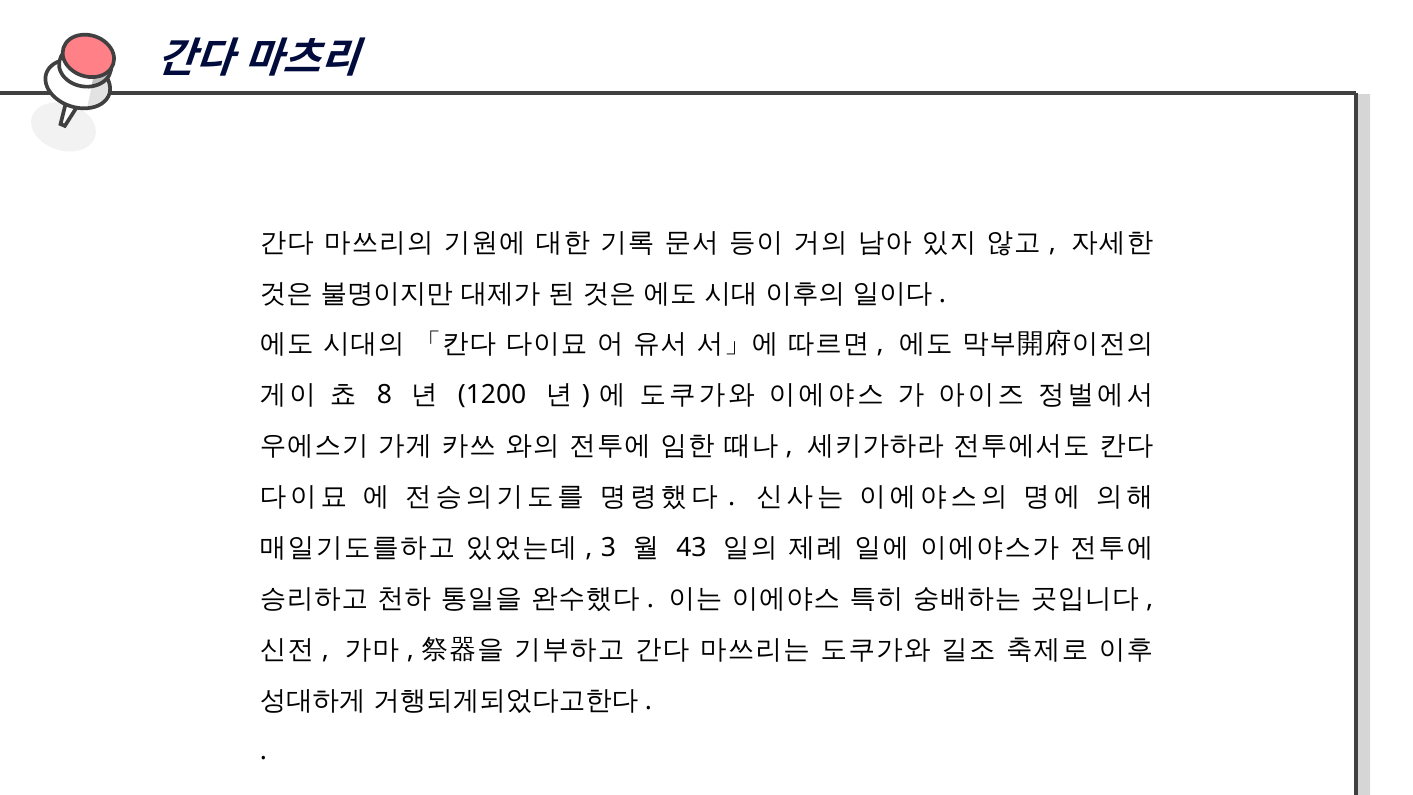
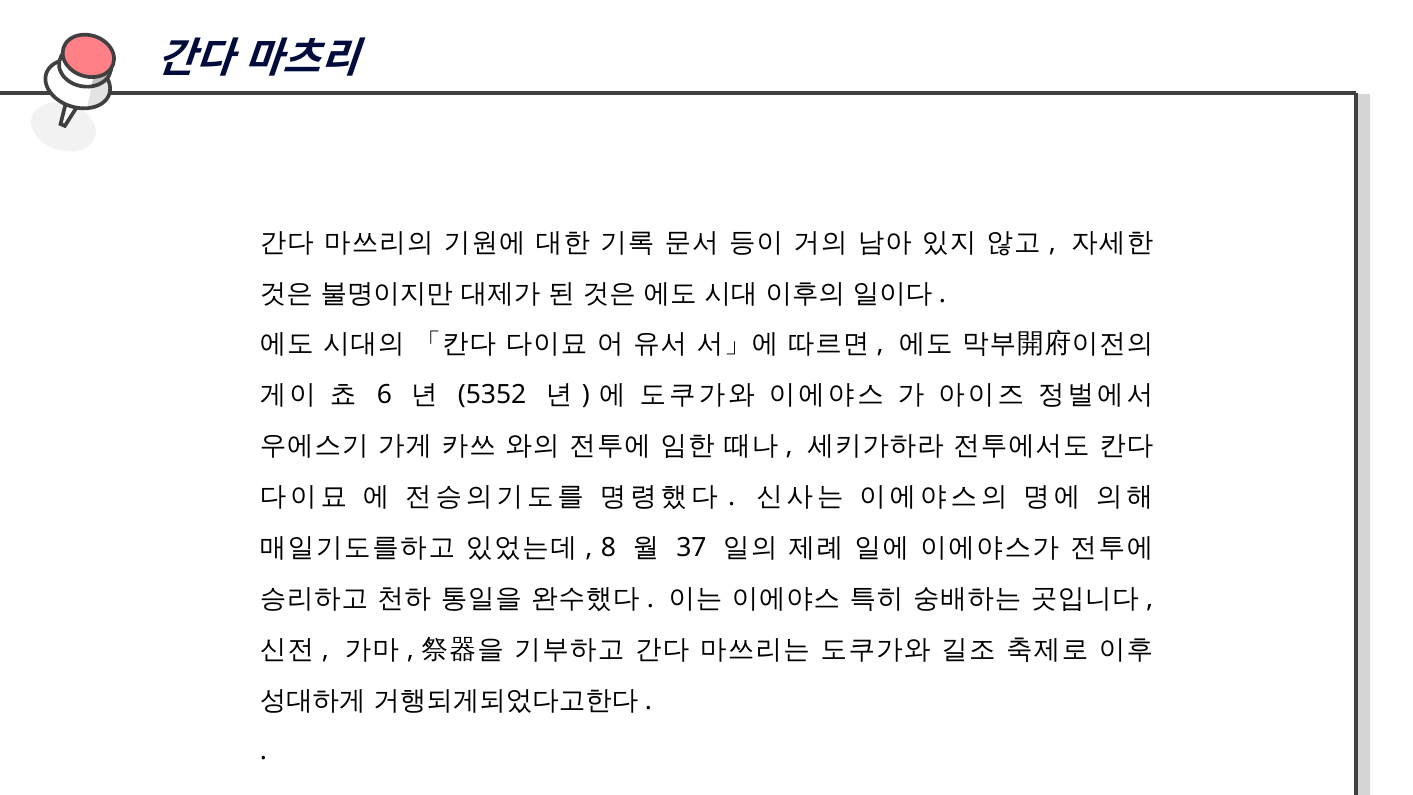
8: 8 -> 6
1200: 1200 -> 5352
3: 3 -> 8
43: 43 -> 37
